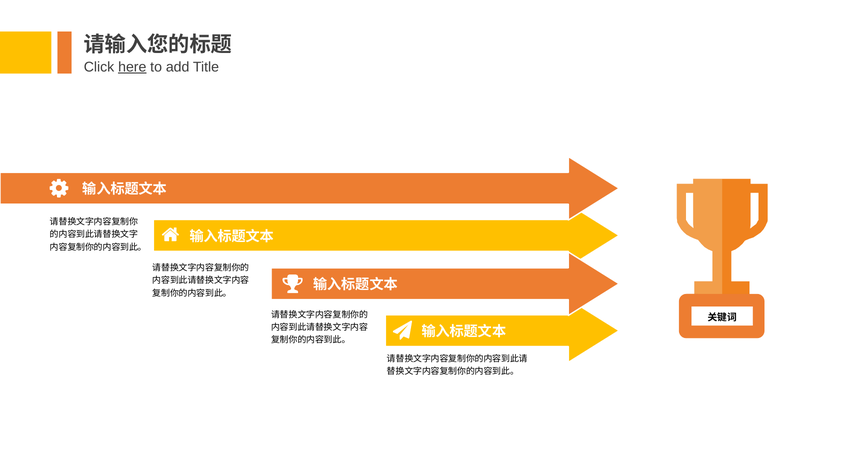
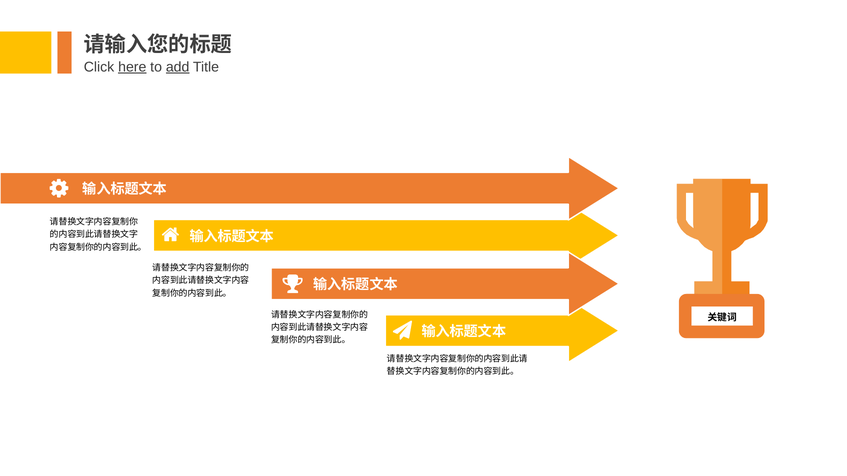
add underline: none -> present
